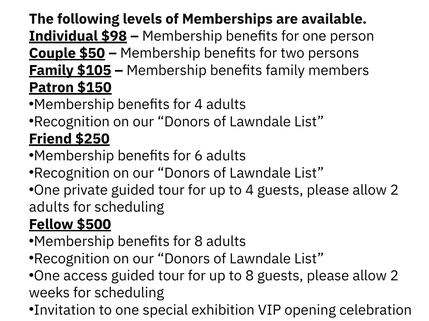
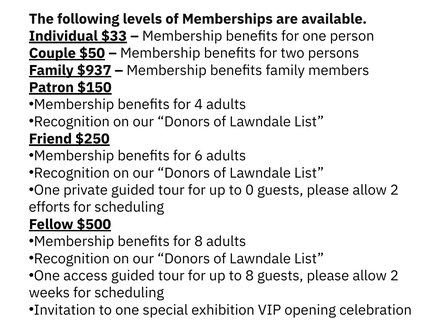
$98: $98 -> $33
$105: $105 -> $937
to 4: 4 -> 0
adults at (49, 208): adults -> efforts
